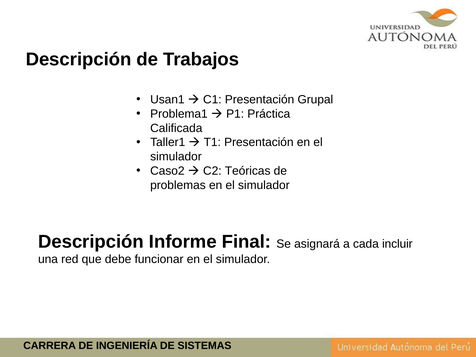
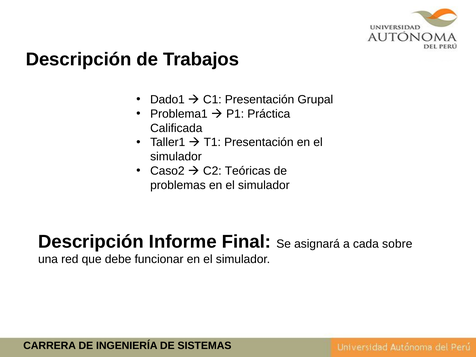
Usan1: Usan1 -> Dado1
incluir: incluir -> sobre
